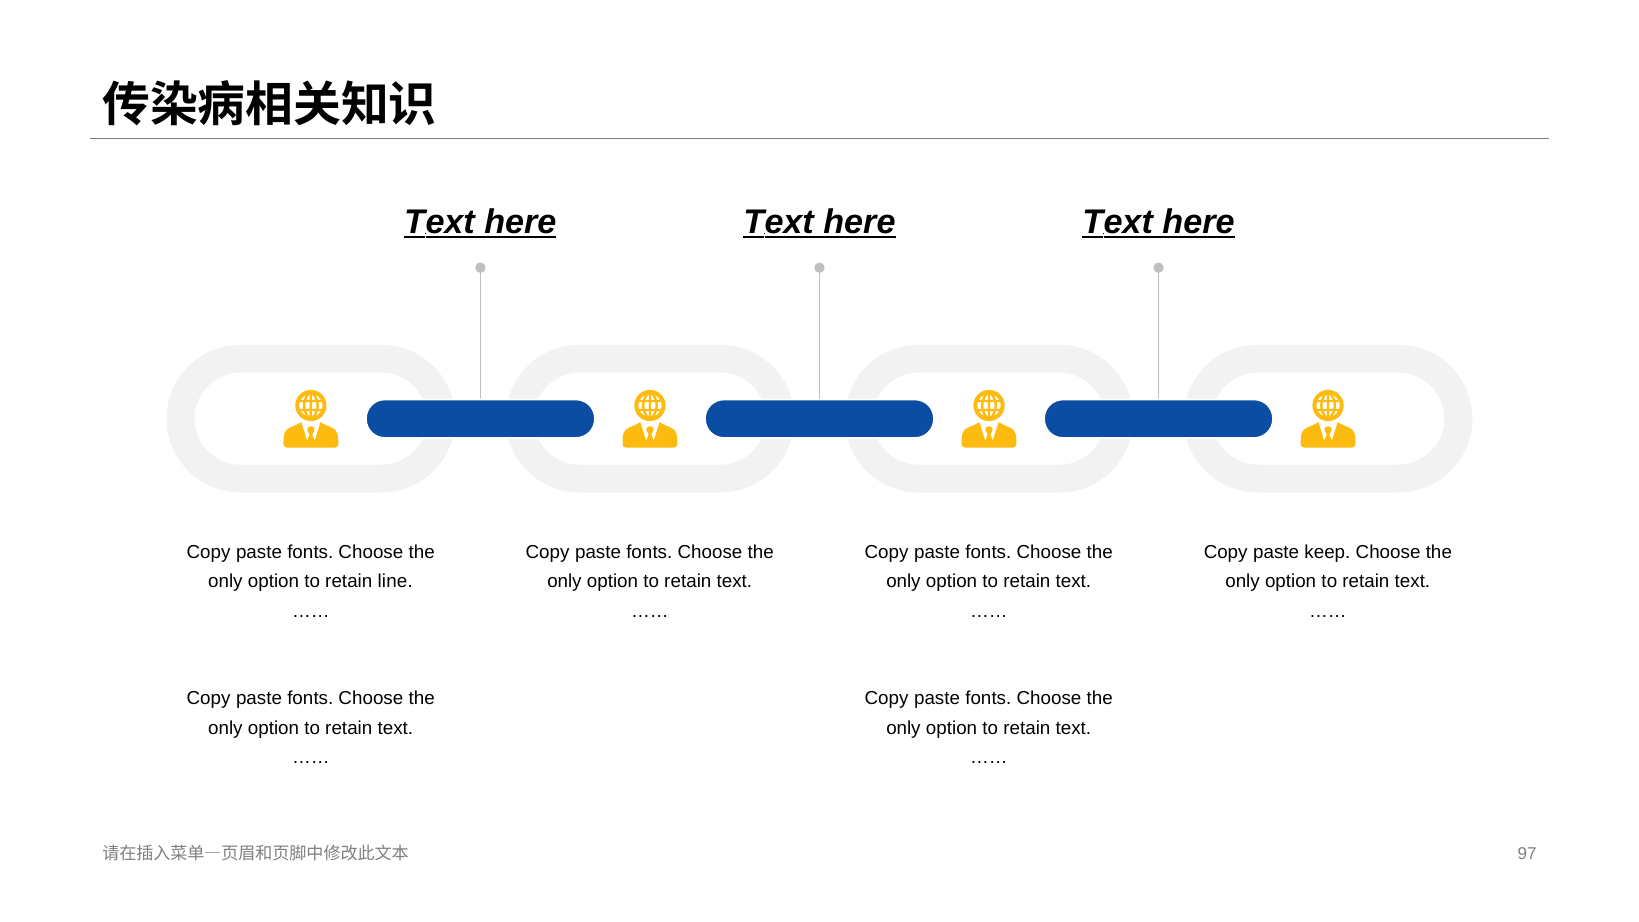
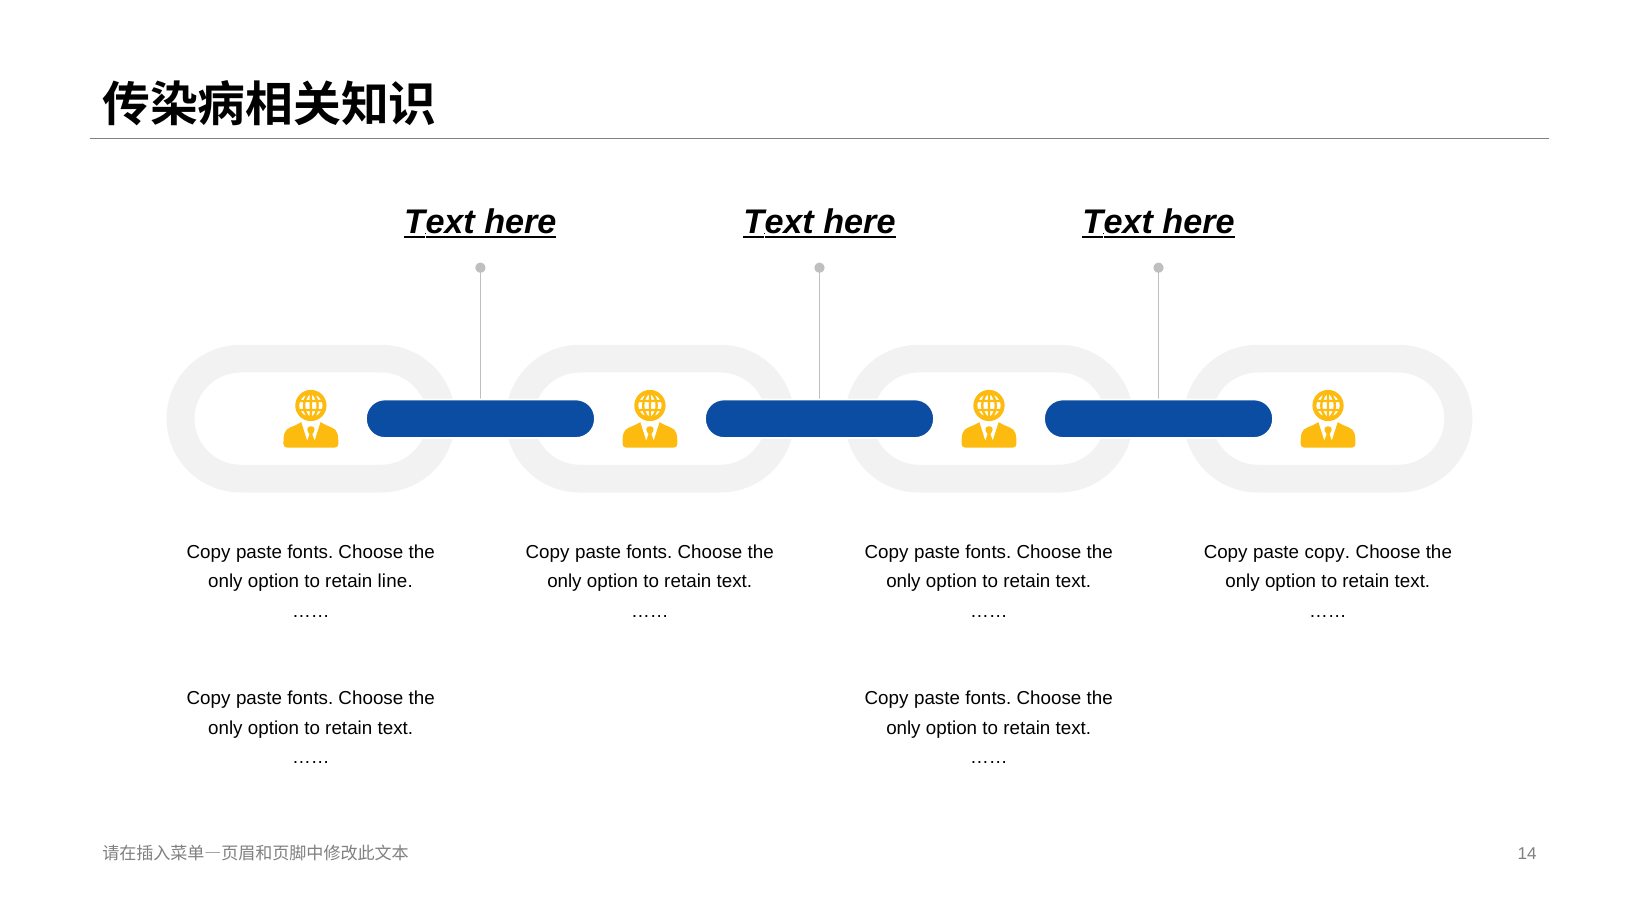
paste keep: keep -> copy
97: 97 -> 14
